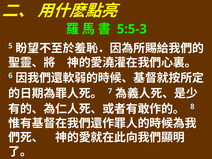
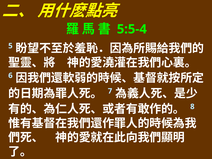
5:5-3: 5:5-3 -> 5:5-4
